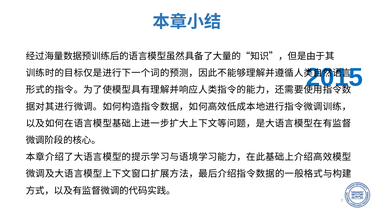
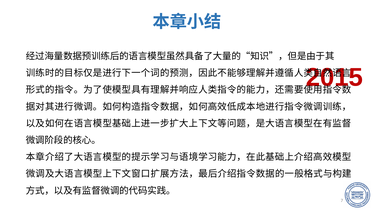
2015 colour: blue -> red
